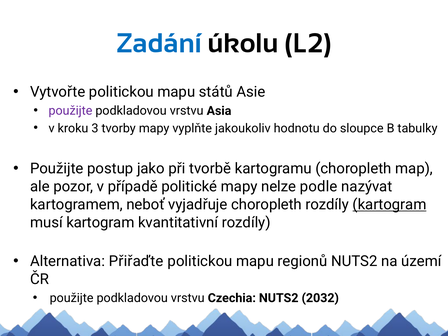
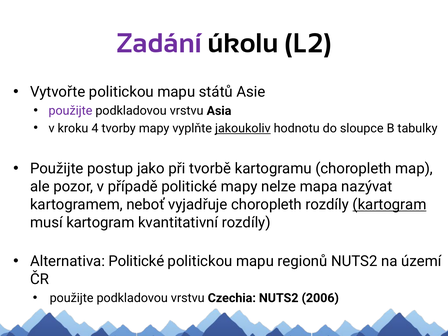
Zadání colour: blue -> purple
3: 3 -> 4
jakoukoliv underline: none -> present
podle: podle -> mapa
Alternativa Přiřaďte: Přiřaďte -> Politické
2032: 2032 -> 2006
